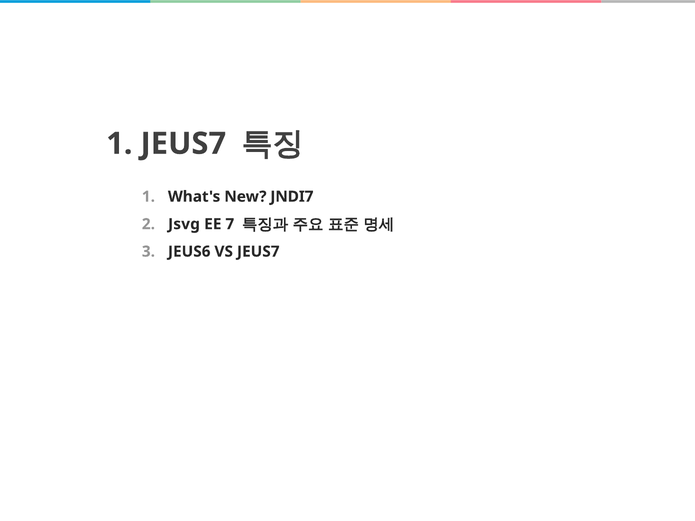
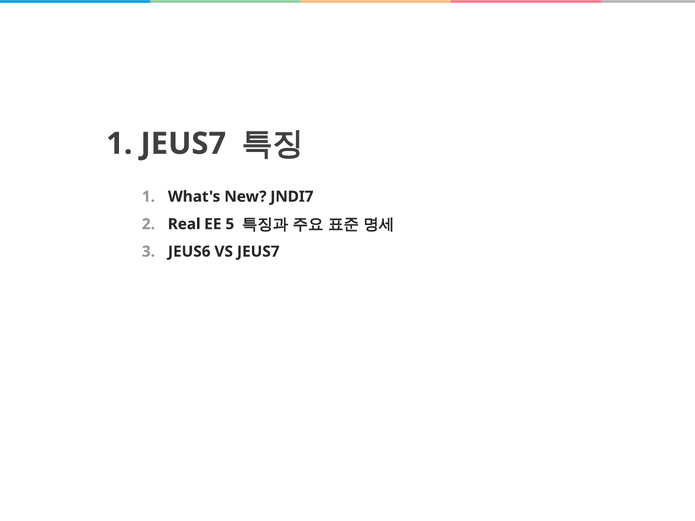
Jsvg: Jsvg -> Real
7: 7 -> 5
